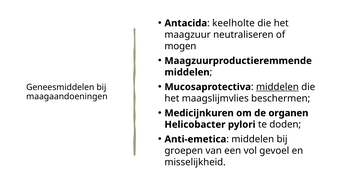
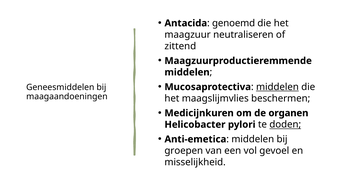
keelholte: keelholte -> genoemd
mogen: mogen -> zittend
doden underline: none -> present
